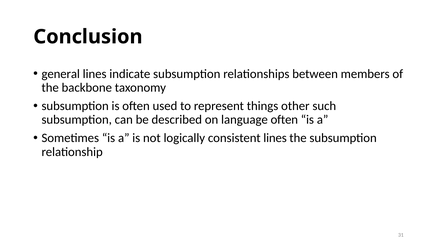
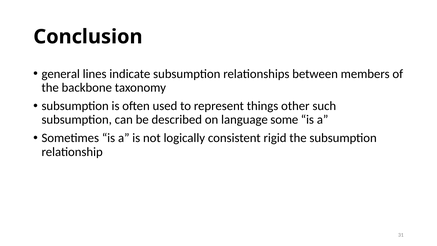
language often: often -> some
consistent lines: lines -> rigid
